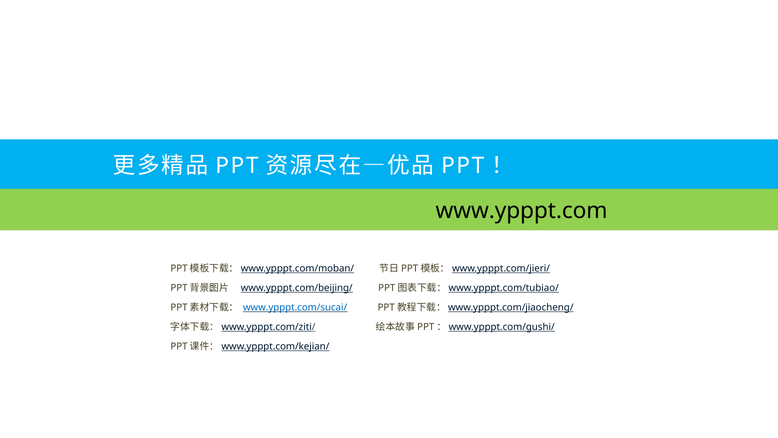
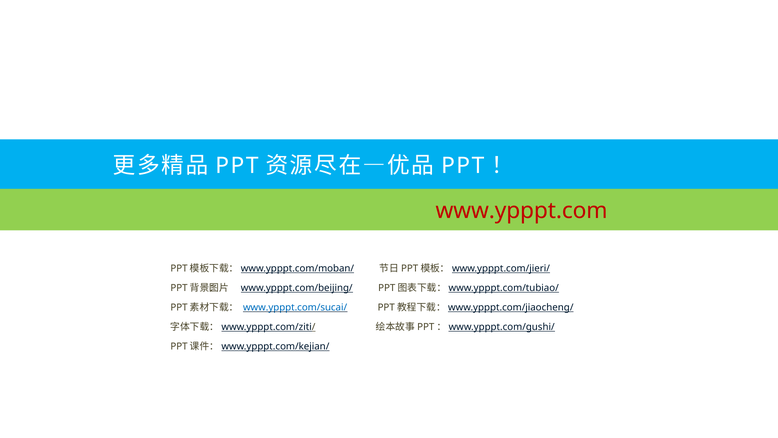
www.ypppt.com colour: black -> red
